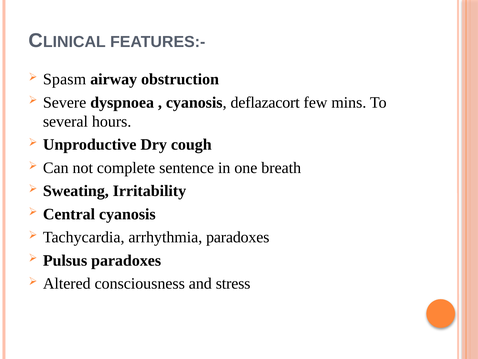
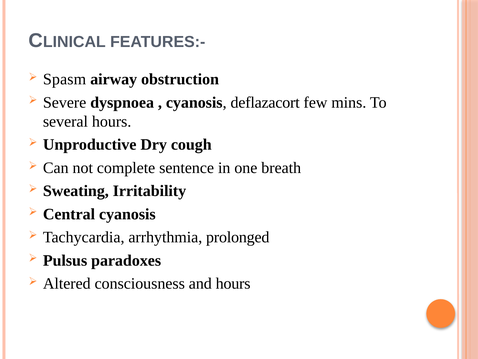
arrhythmia paradoxes: paradoxes -> prolonged
and stress: stress -> hours
